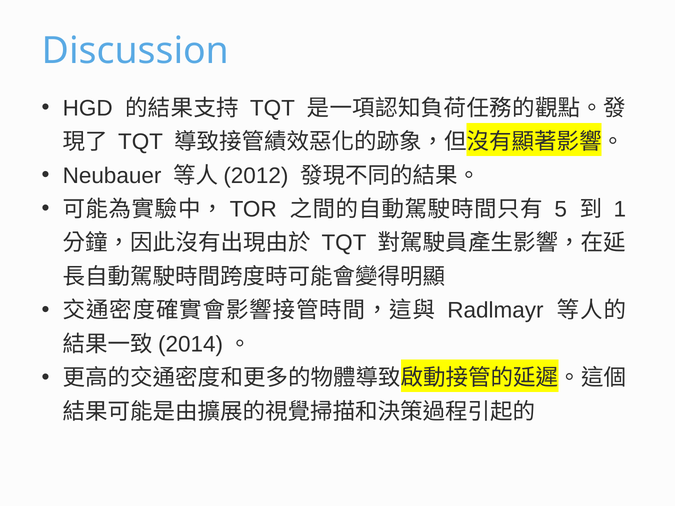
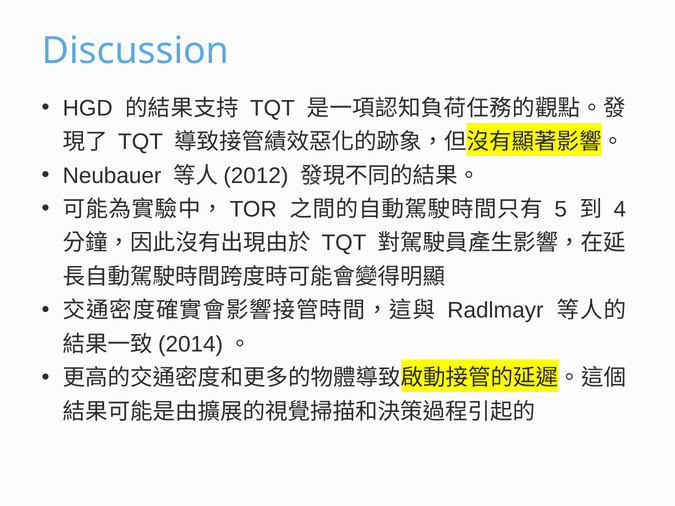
1: 1 -> 4
